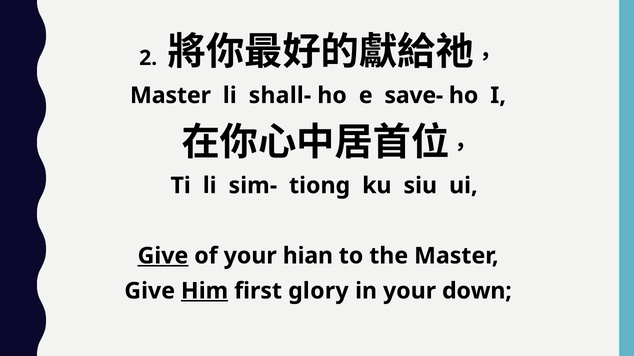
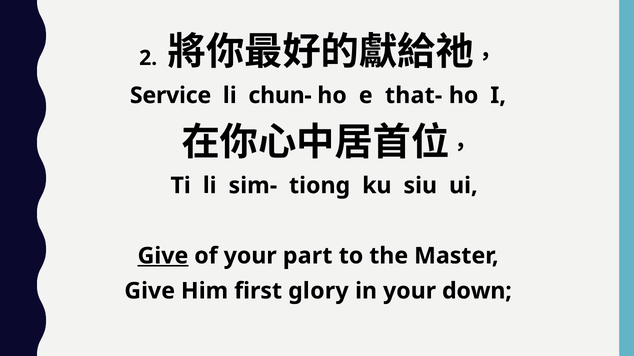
Master at (170, 96): Master -> Service
shall-: shall- -> chun-
save-: save- -> that-
hian: hian -> part
Him underline: present -> none
